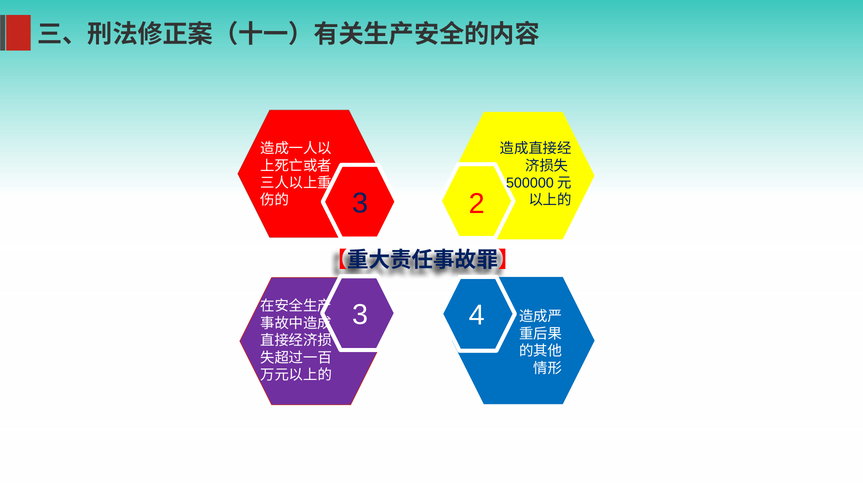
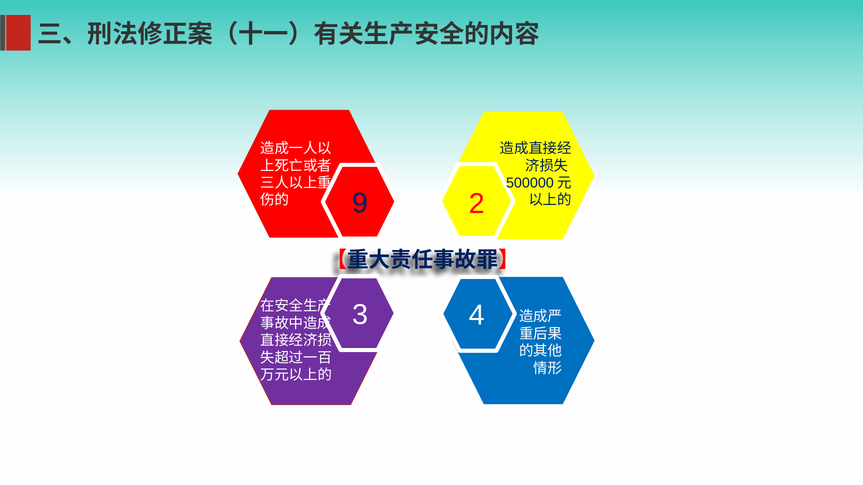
3 at (360, 203): 3 -> 9
